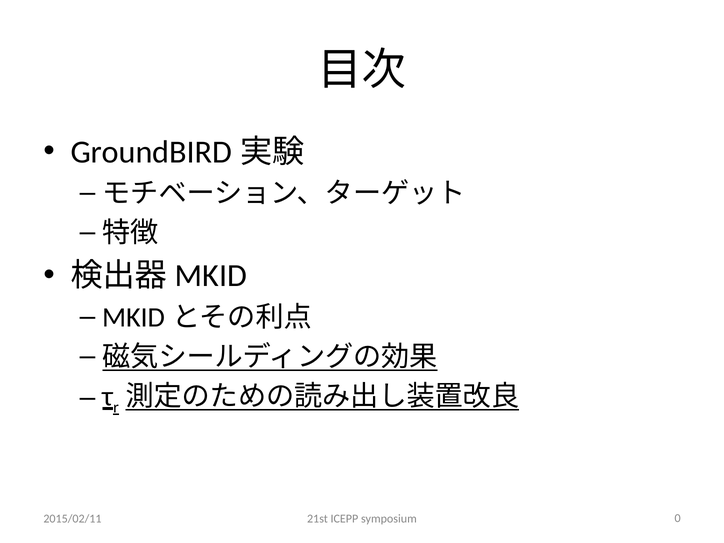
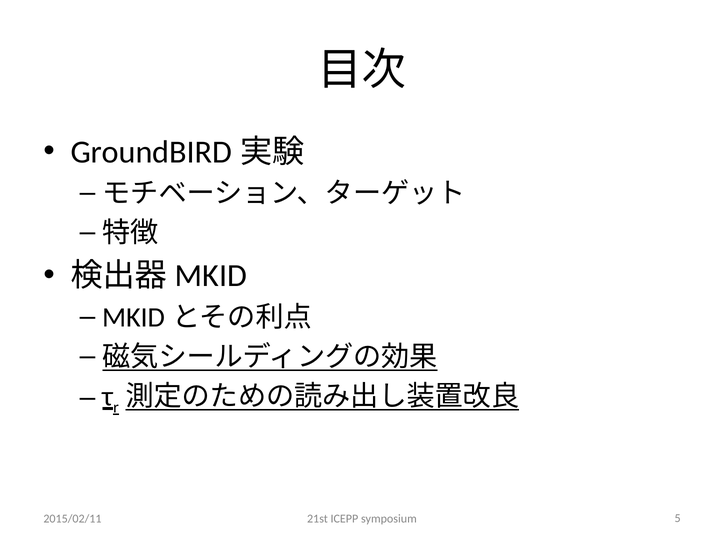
0: 0 -> 5
